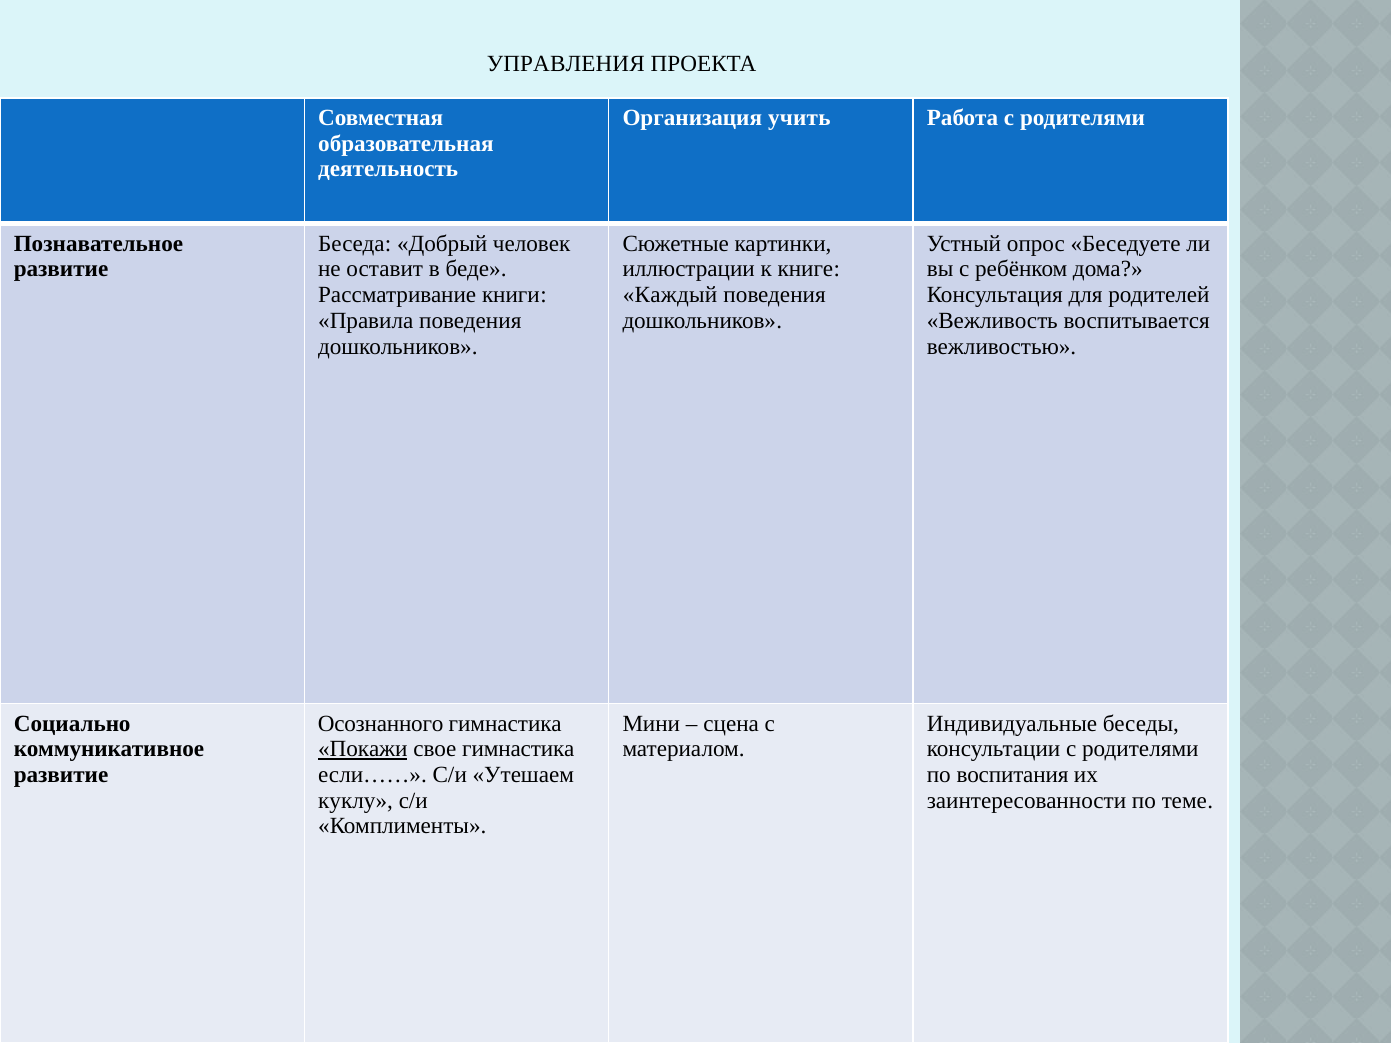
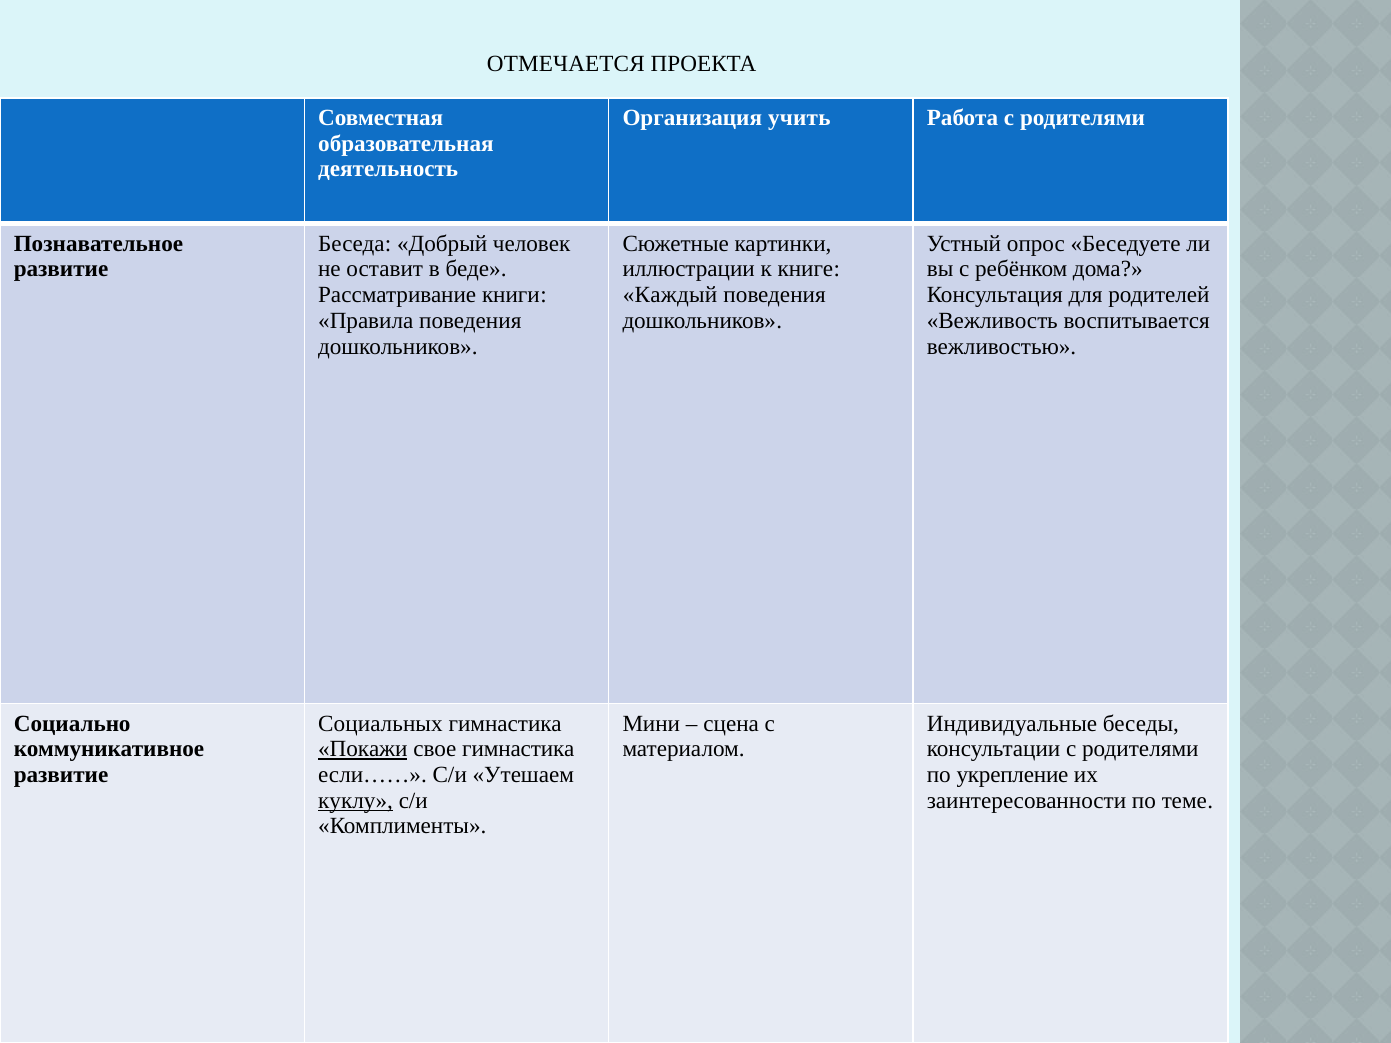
УПРАВЛЕНИЯ: УПРАВЛЕНИЯ -> ОТМЕЧАЕТСЯ
Осознанного: Осознанного -> Социальных
воспитания: воспитания -> укрепление
куклу underline: none -> present
